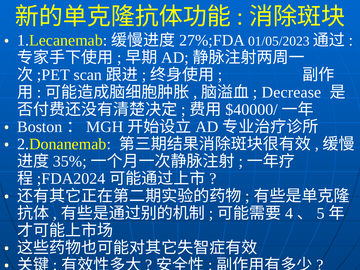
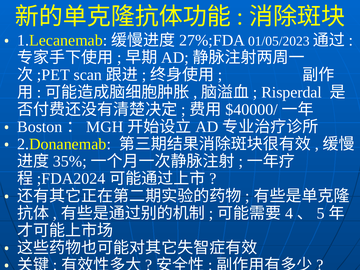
Decrease: Decrease -> Risperdal
